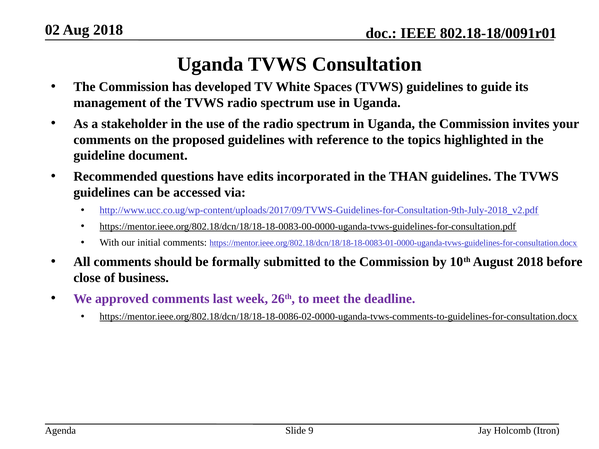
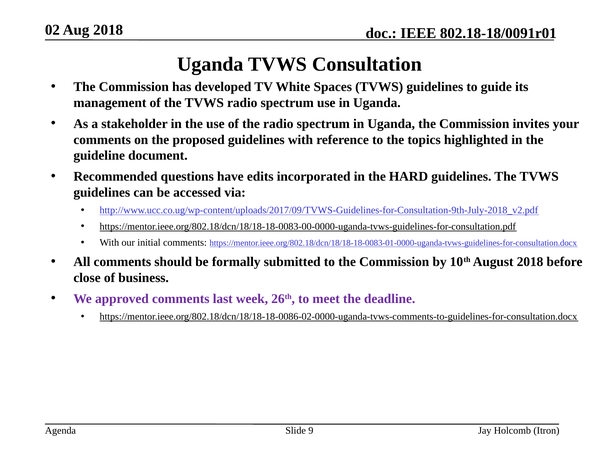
THAN: THAN -> HARD
